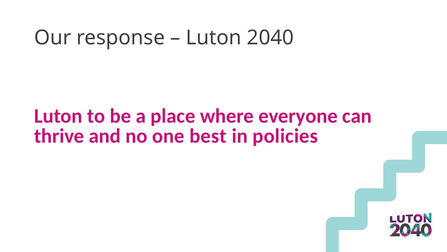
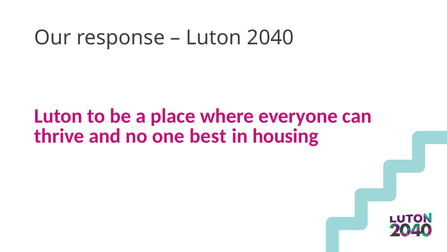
policies: policies -> housing
